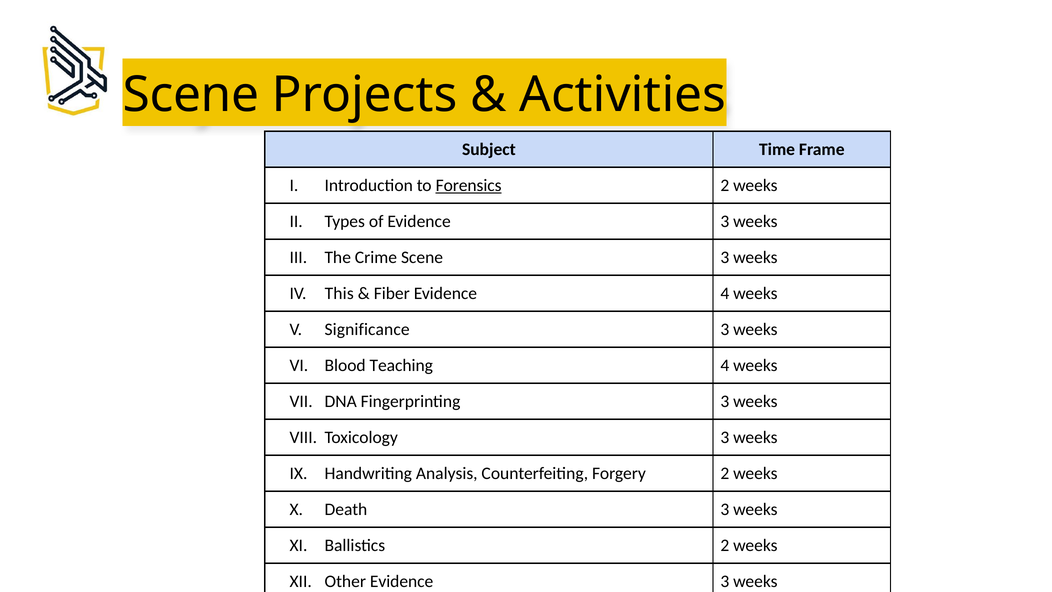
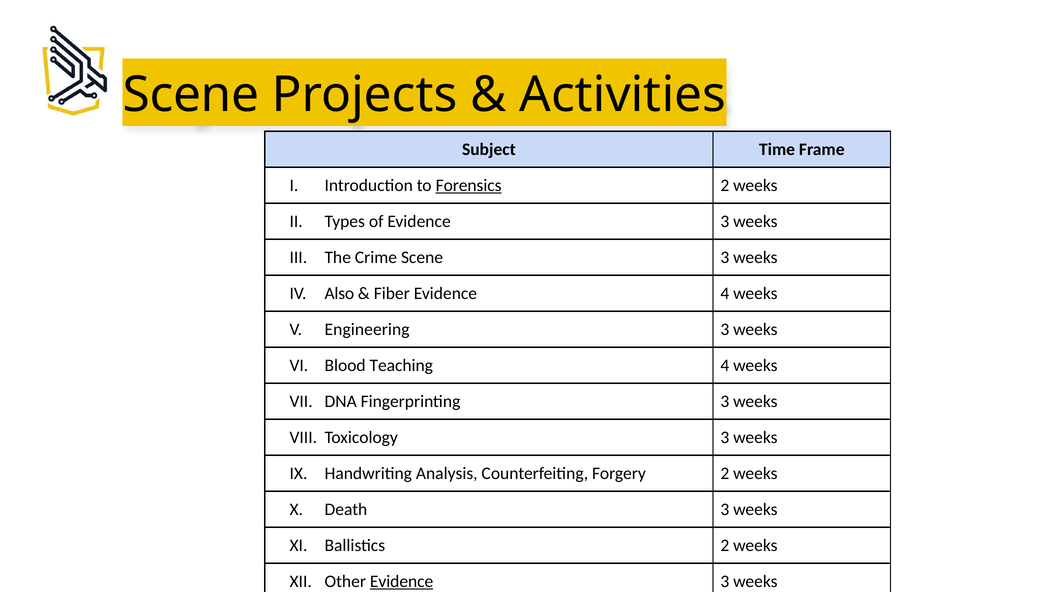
This: This -> Also
Significance: Significance -> Engineering
Evidence at (402, 581) underline: none -> present
